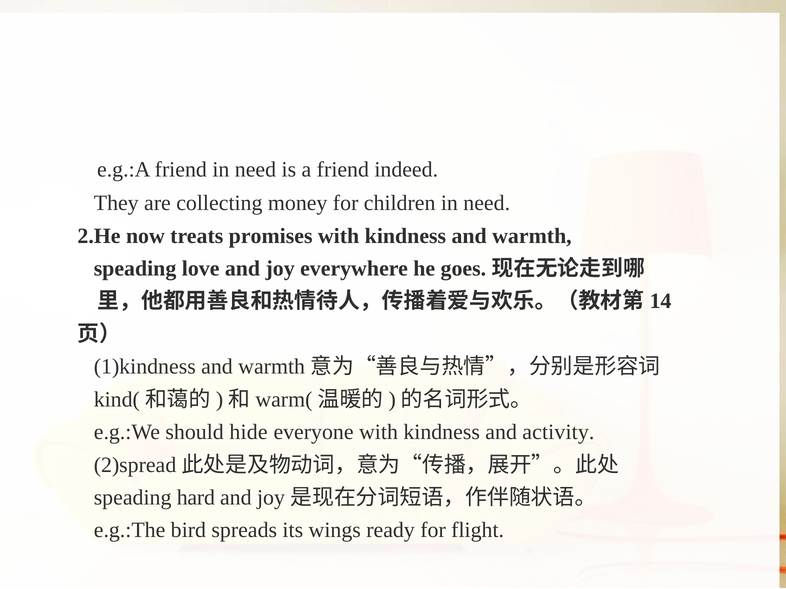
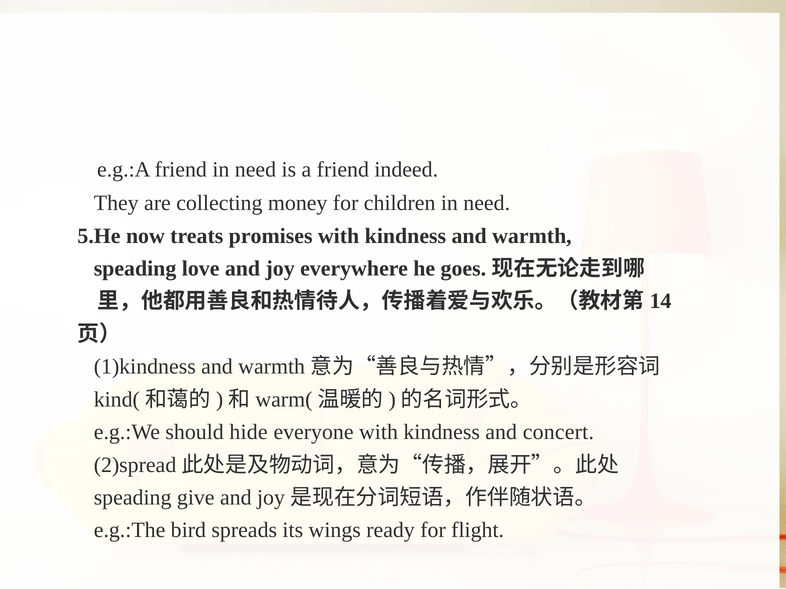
2.He: 2.He -> 5.He
activity: activity -> concert
hard: hard -> give
